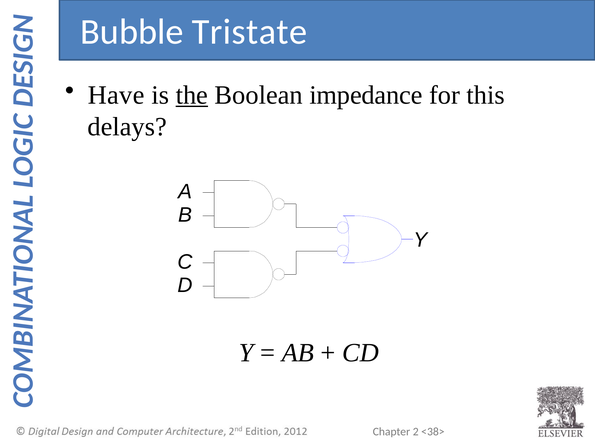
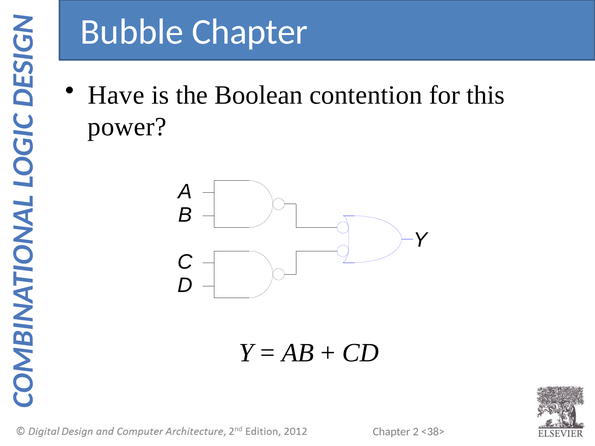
Bubble Tristate: Tristate -> Chapter
the underline: present -> none
impedance: impedance -> contention
delays: delays -> power
